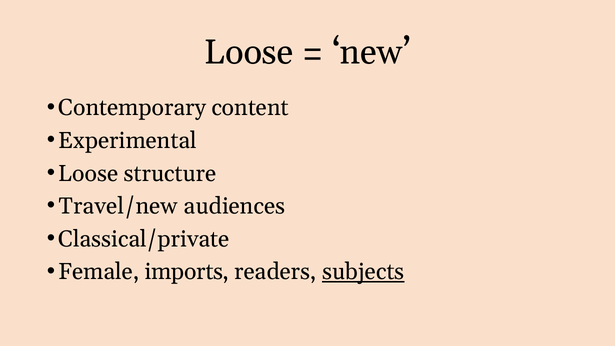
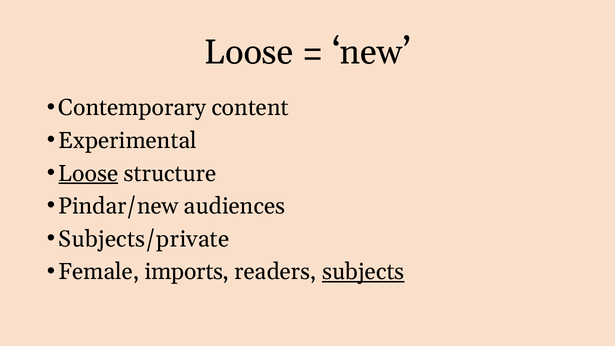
Loose at (88, 173) underline: none -> present
Travel/new: Travel/new -> Pindar/new
Classical/private: Classical/private -> Subjects/private
